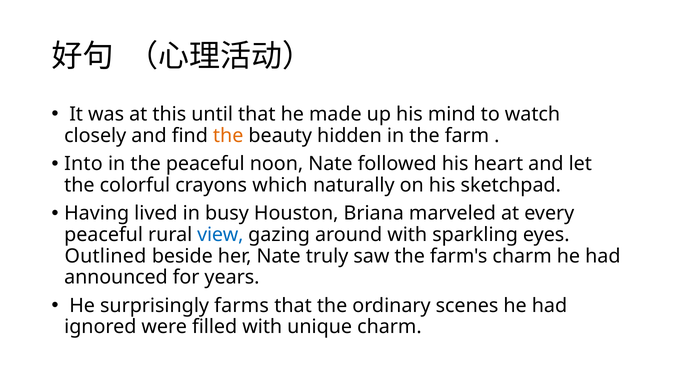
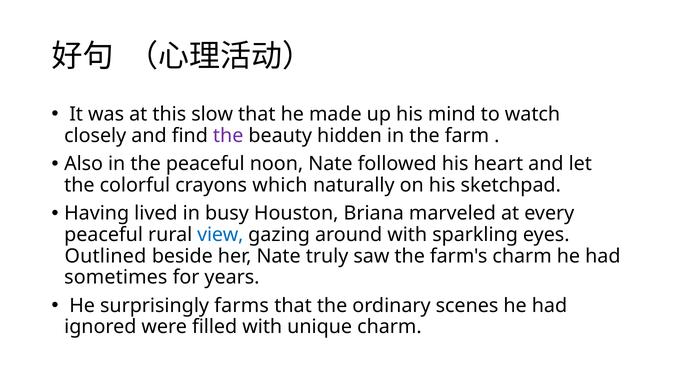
until: until -> slow
the at (228, 136) colour: orange -> purple
Into: Into -> Also
announced: announced -> sometimes
